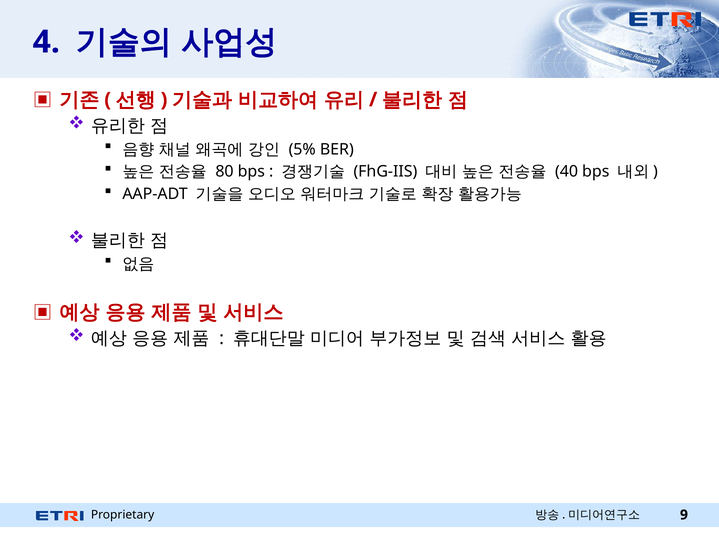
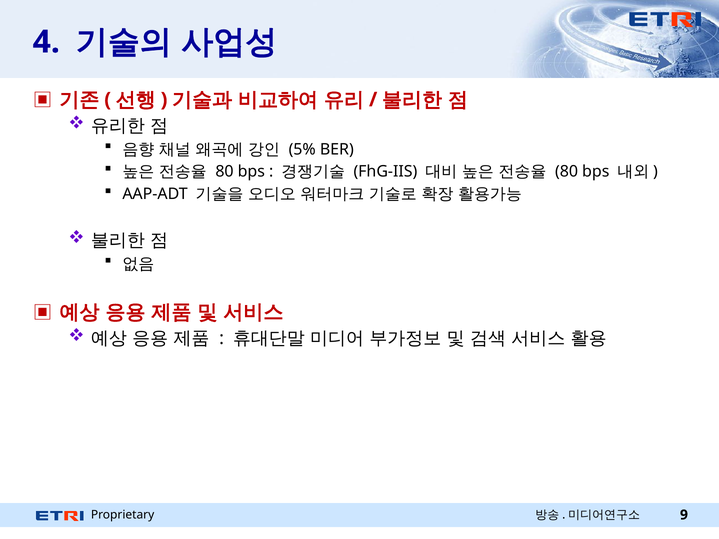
40 at (567, 172): 40 -> 80
